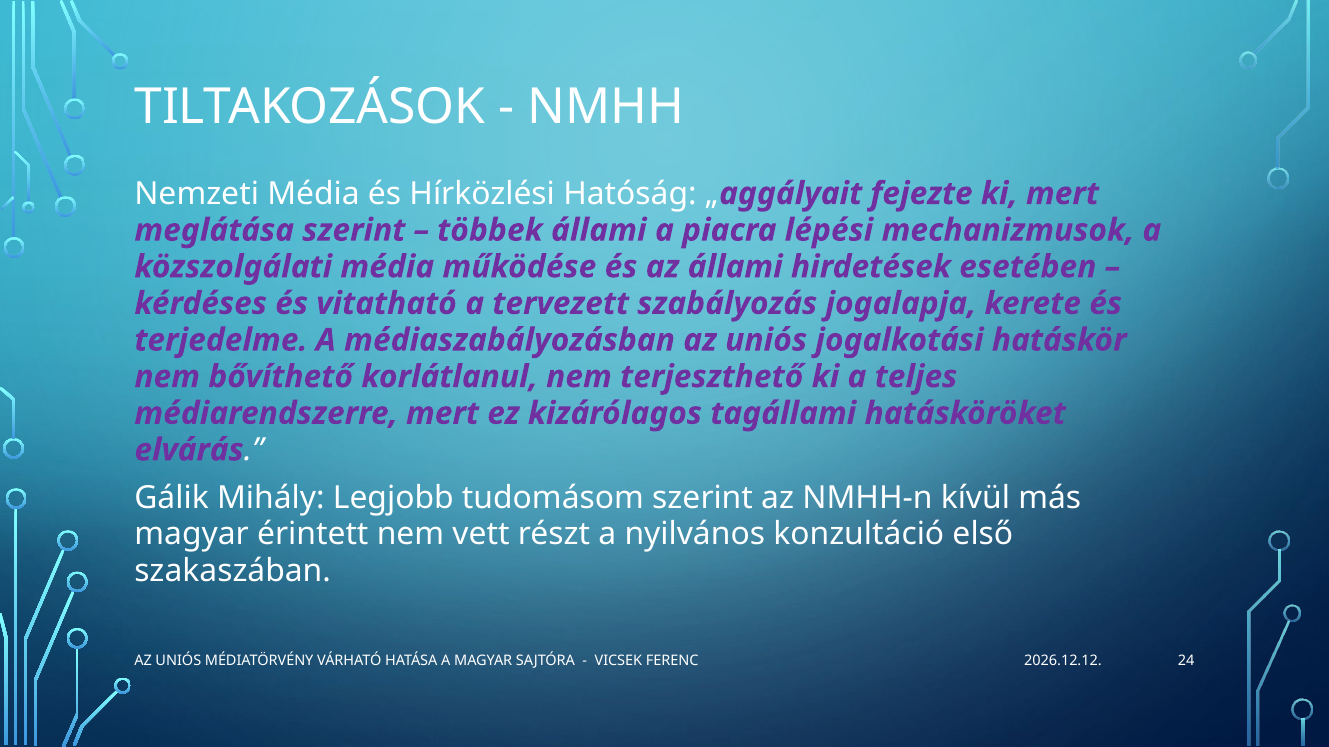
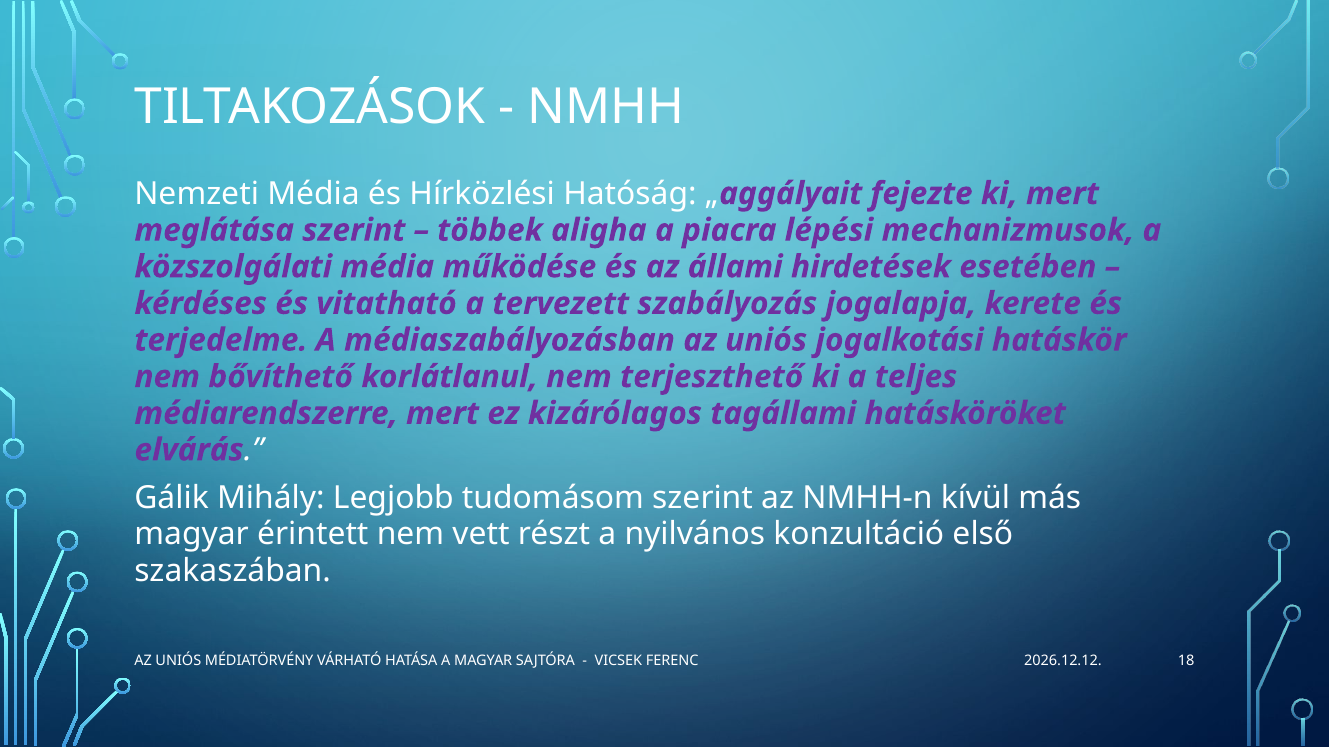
többek állami: állami -> aligha
24: 24 -> 18
